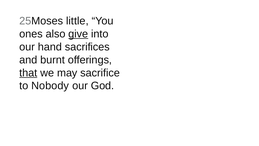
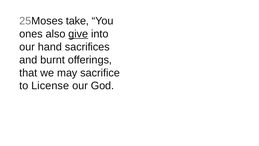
little: little -> take
that underline: present -> none
Nobody: Nobody -> License
